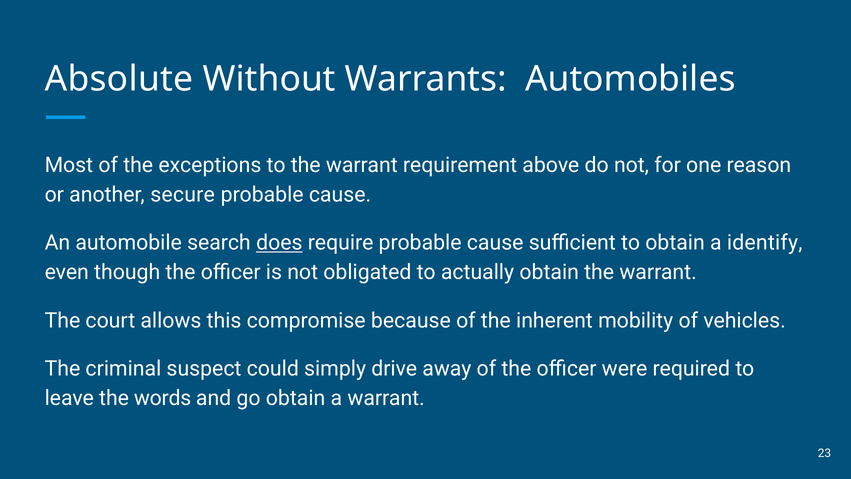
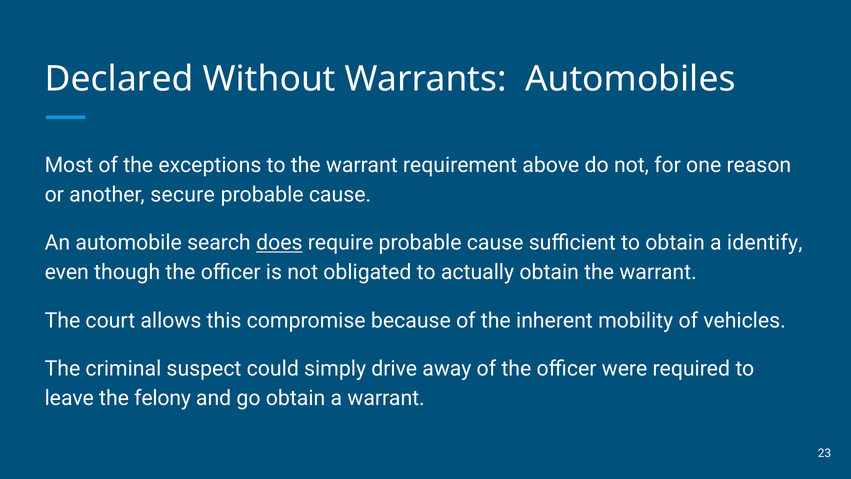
Absolute: Absolute -> Declared
words: words -> felony
